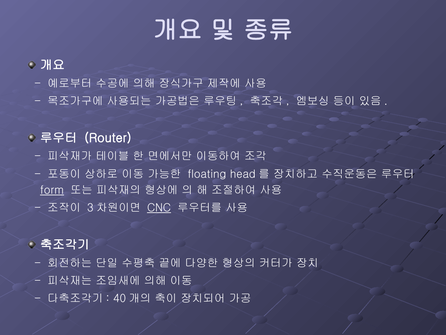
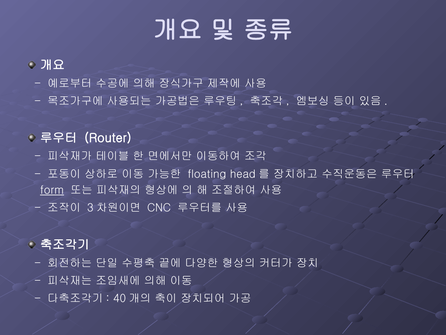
CNC underline: present -> none
